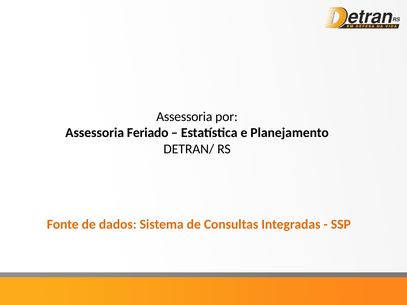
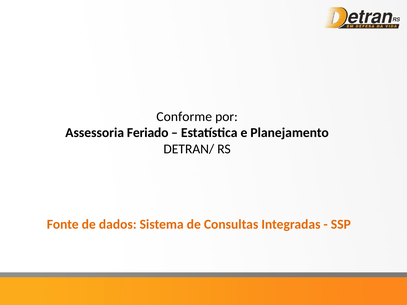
Assessoria at (184, 117): Assessoria -> Conforme
